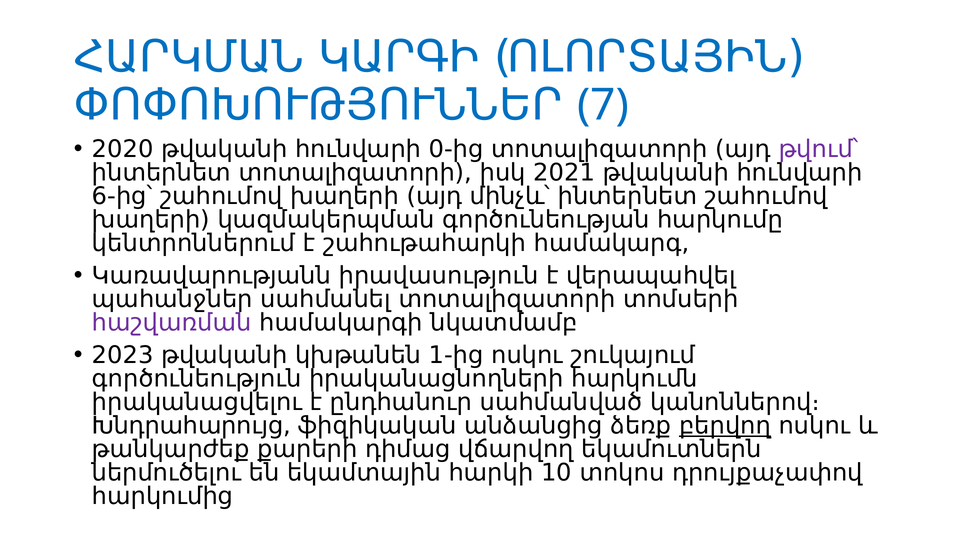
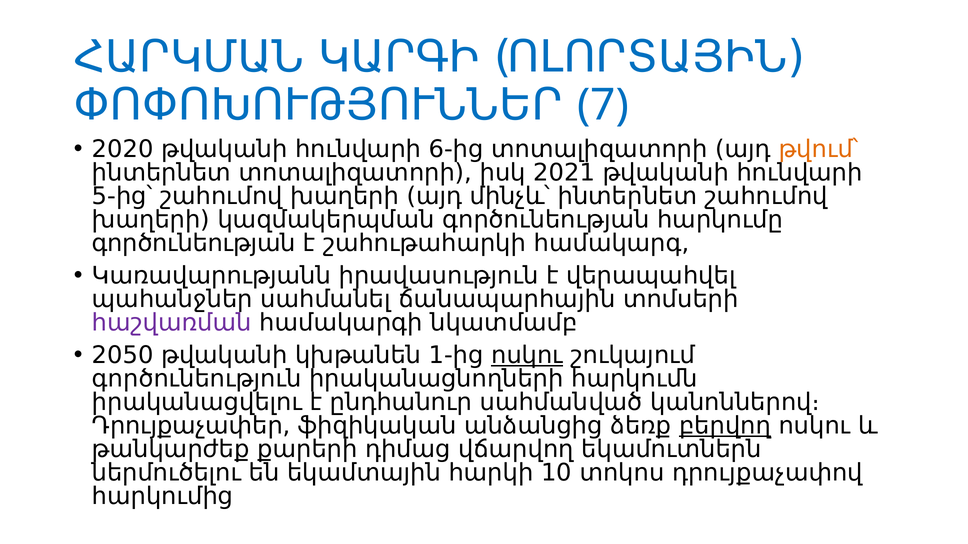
0-ից: 0-ից -> 6-ից
թվում՝ colour: purple -> orange
6-ից՝: 6-ից՝ -> 5-ից՝
կենտրոններում at (194, 244): կենտրոններում -> գործունեության
սահմանել տոտալիզատորի: տոտալիզատորի -> ճանապարհային
2023: 2023 -> 2050
ոսկու at (527, 356) underline: none -> present
Խնդրահարույց: Խնդրահարույց -> Դրույքաչափեր
